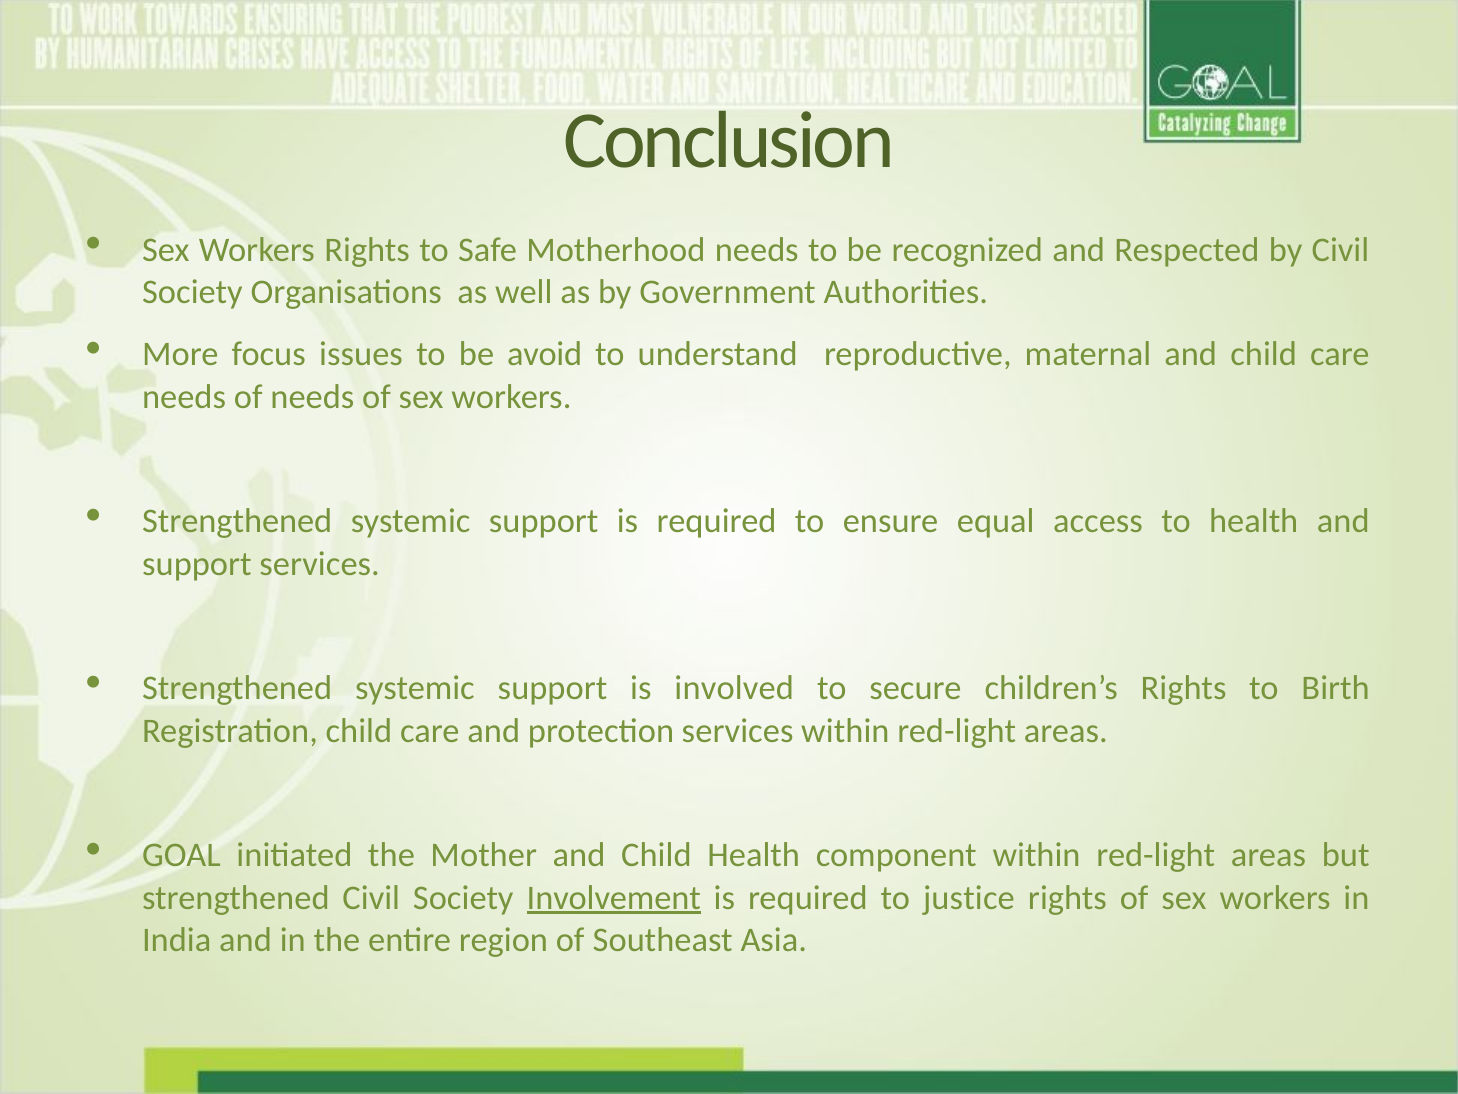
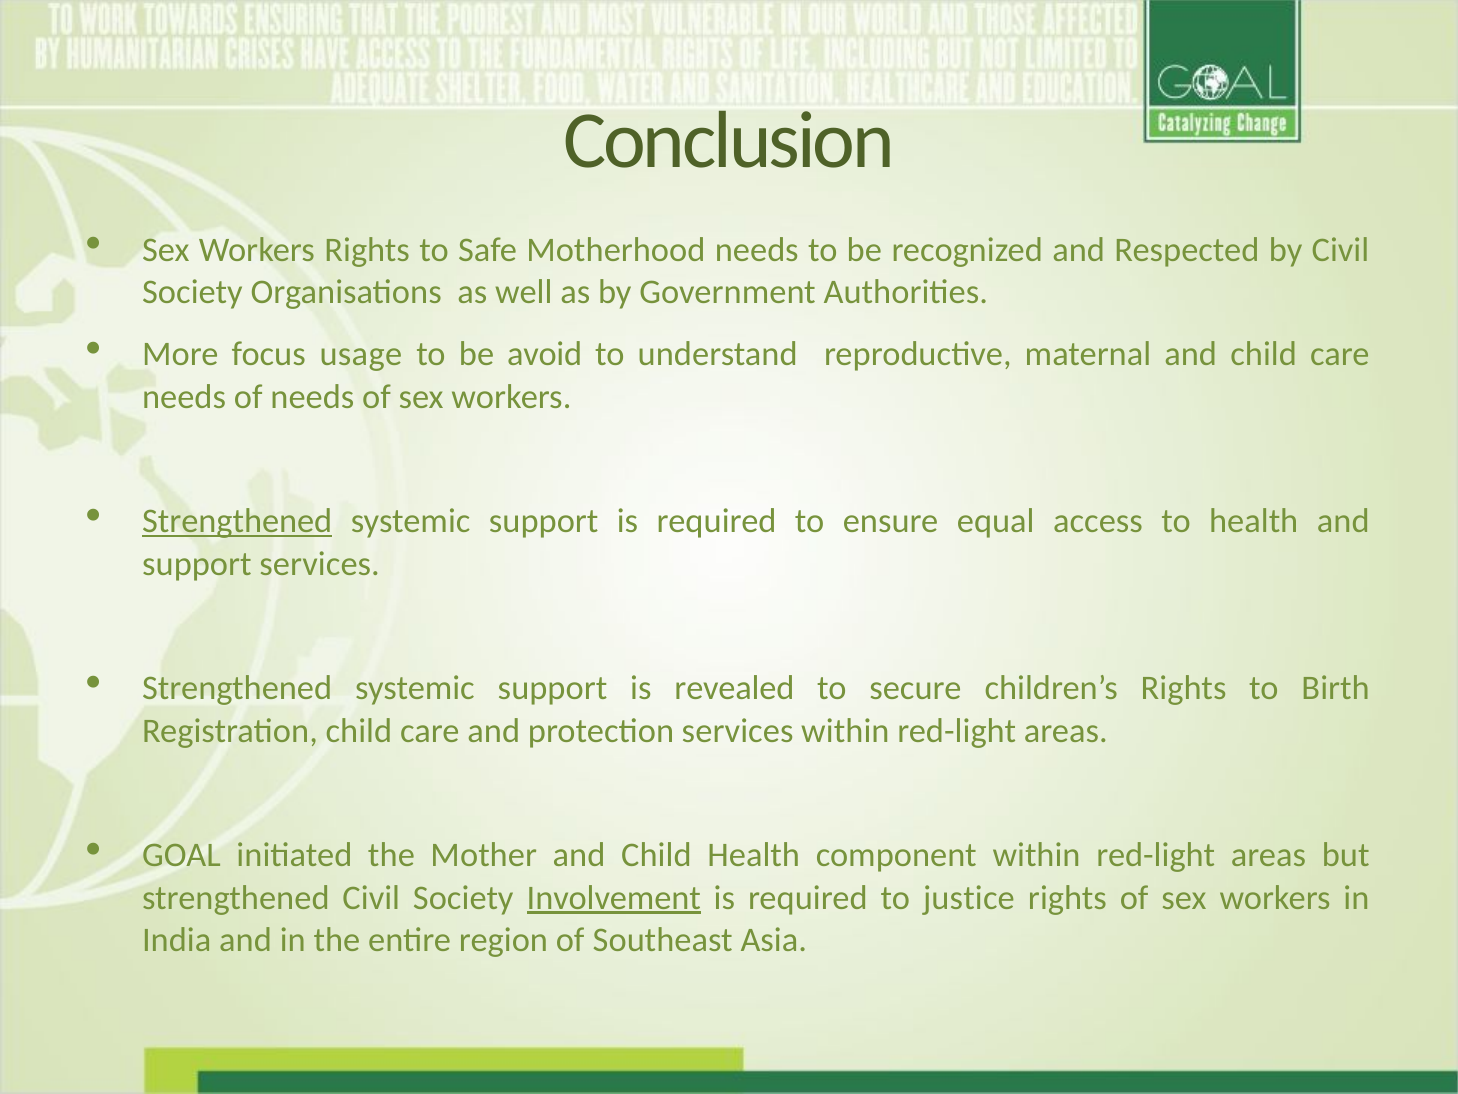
issues: issues -> usage
Strengthened at (237, 521) underline: none -> present
involved: involved -> revealed
